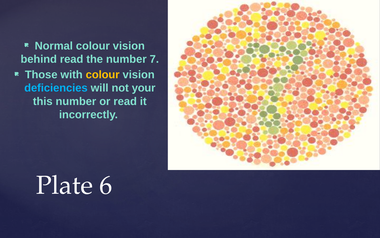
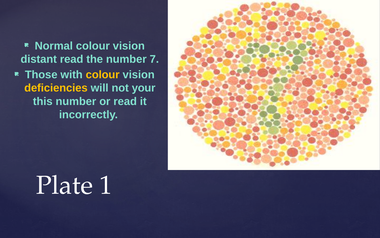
behind: behind -> distant
deficiencies colour: light blue -> yellow
6: 6 -> 1
